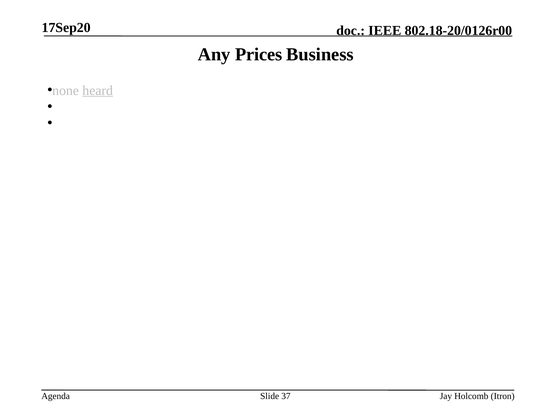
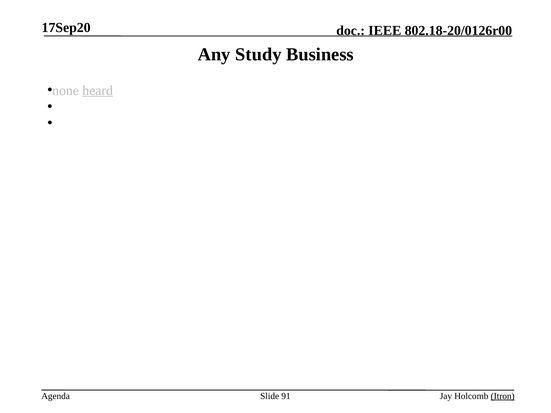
Prices: Prices -> Study
37: 37 -> 91
Itron underline: none -> present
